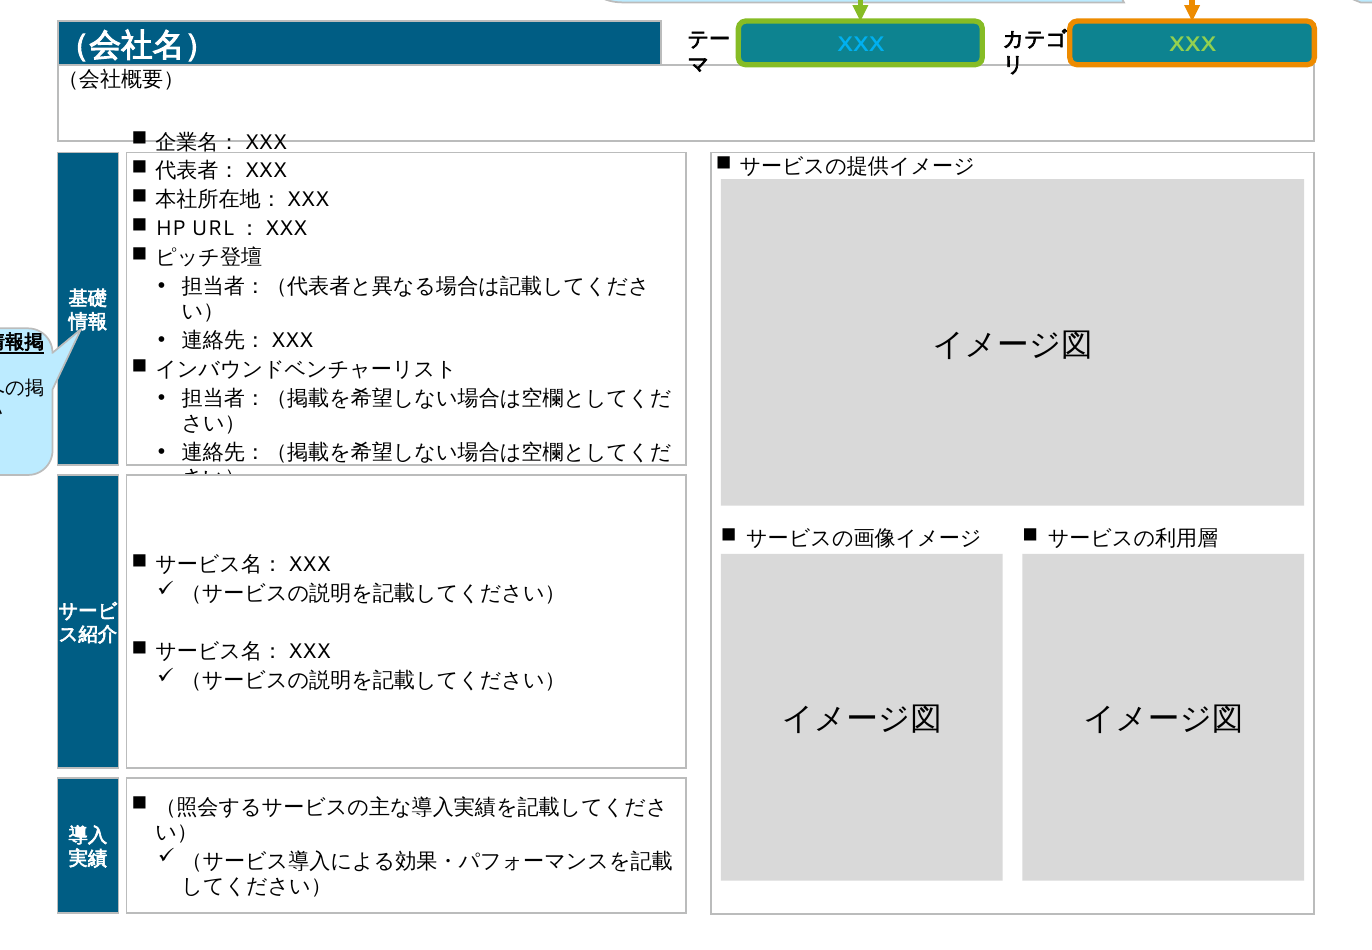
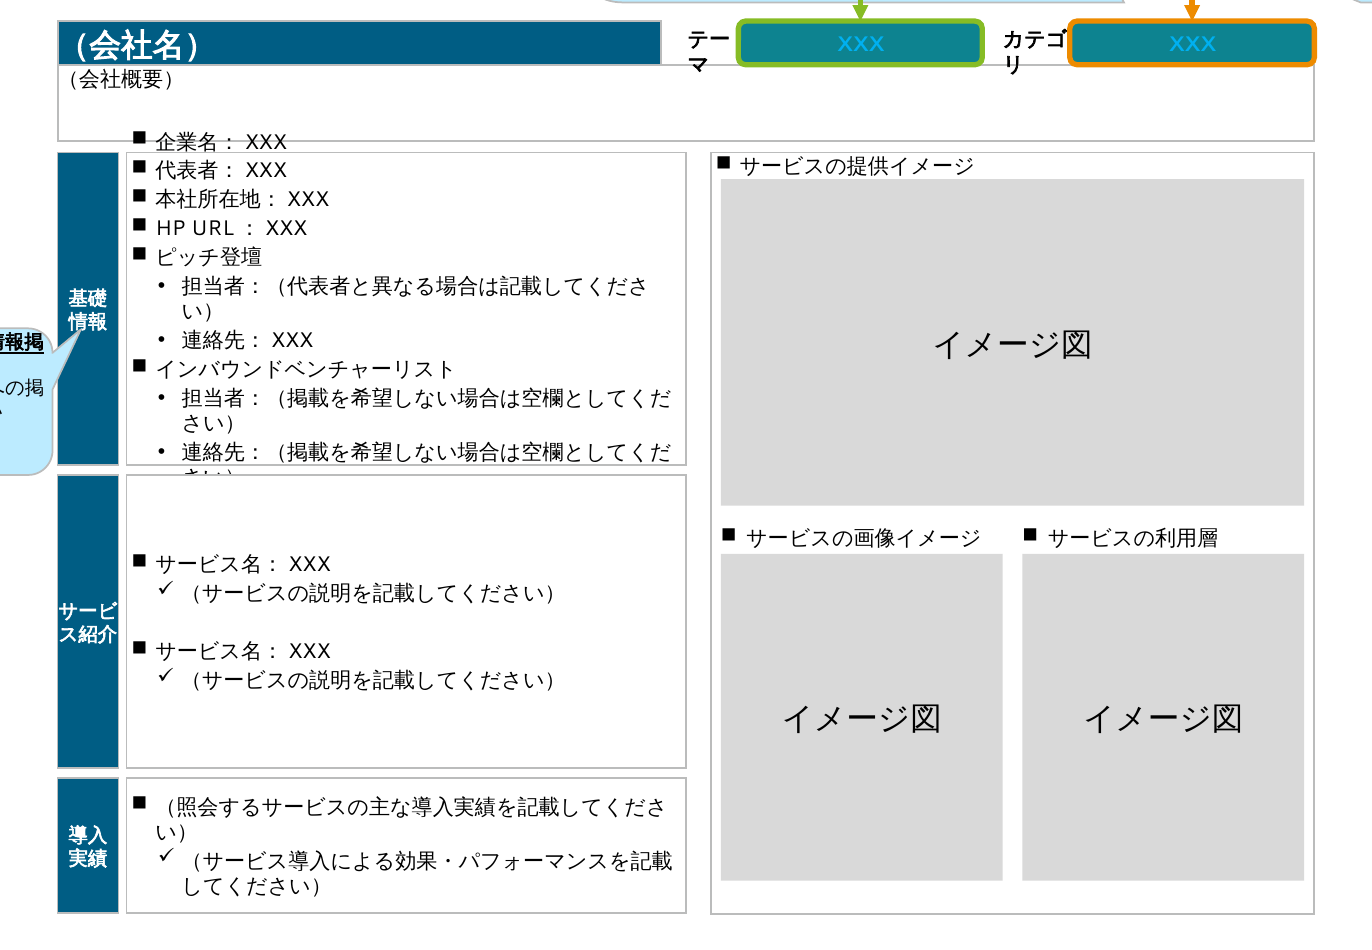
XXX at (1192, 44) colour: light green -> light blue
